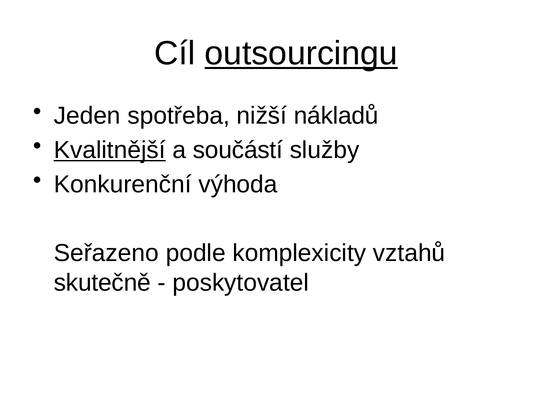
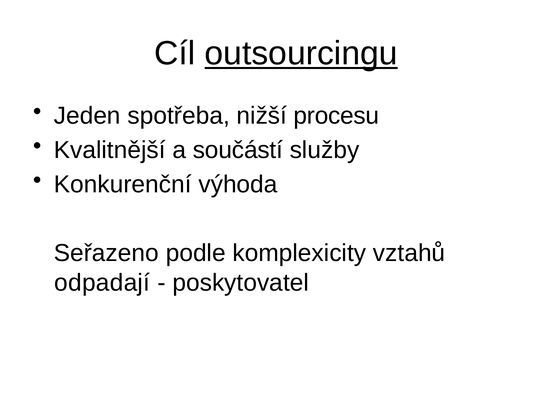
nákladů: nákladů -> procesu
Kvalitnější underline: present -> none
skutečně: skutečně -> odpadají
